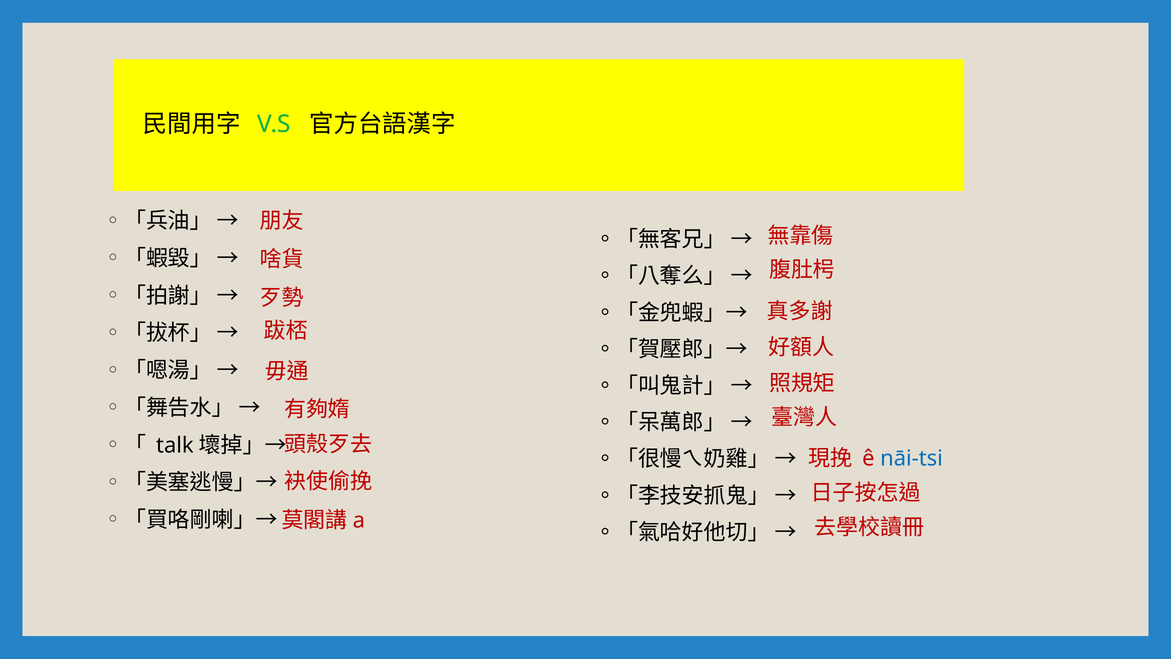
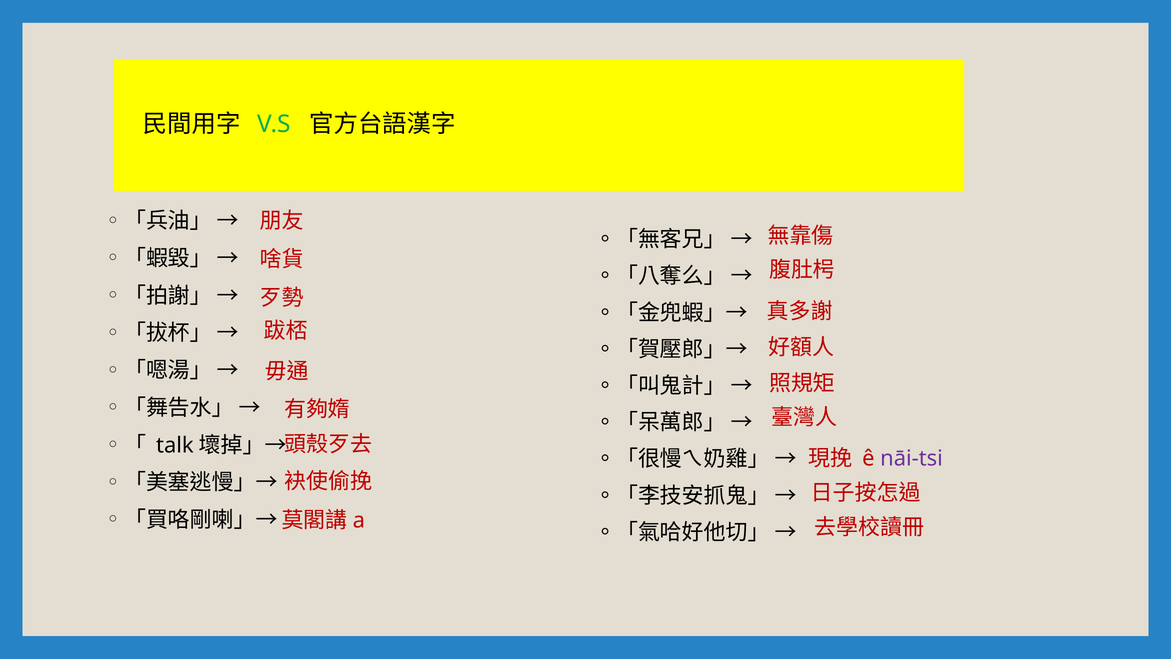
nāi-tsi colour: blue -> purple
